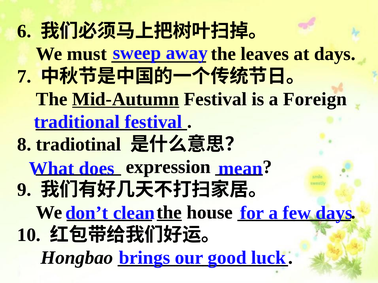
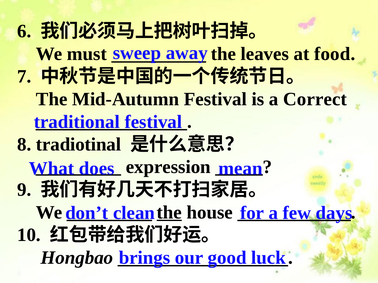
at days: days -> food
Mid-Autumn underline: present -> none
Foreign: Foreign -> Correct
